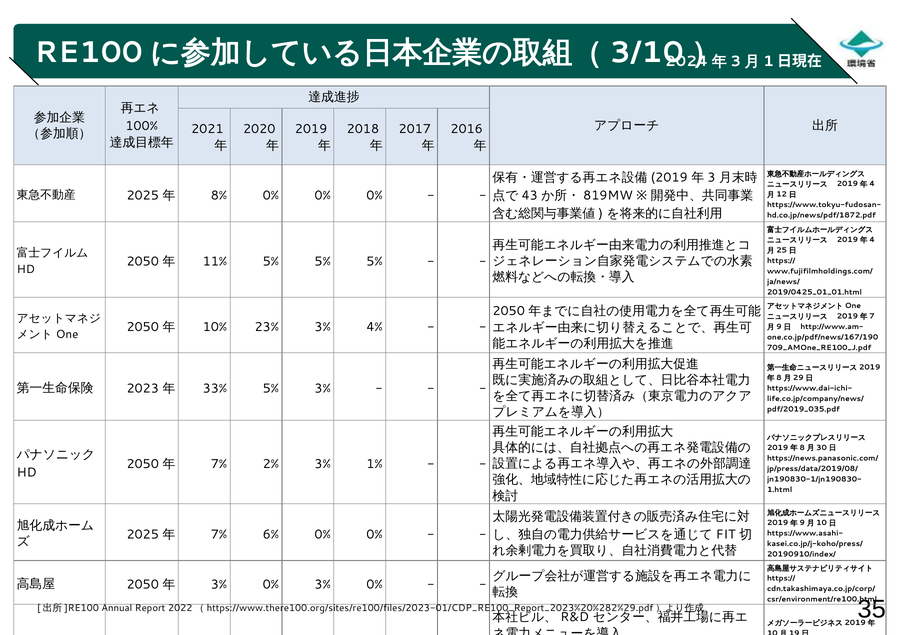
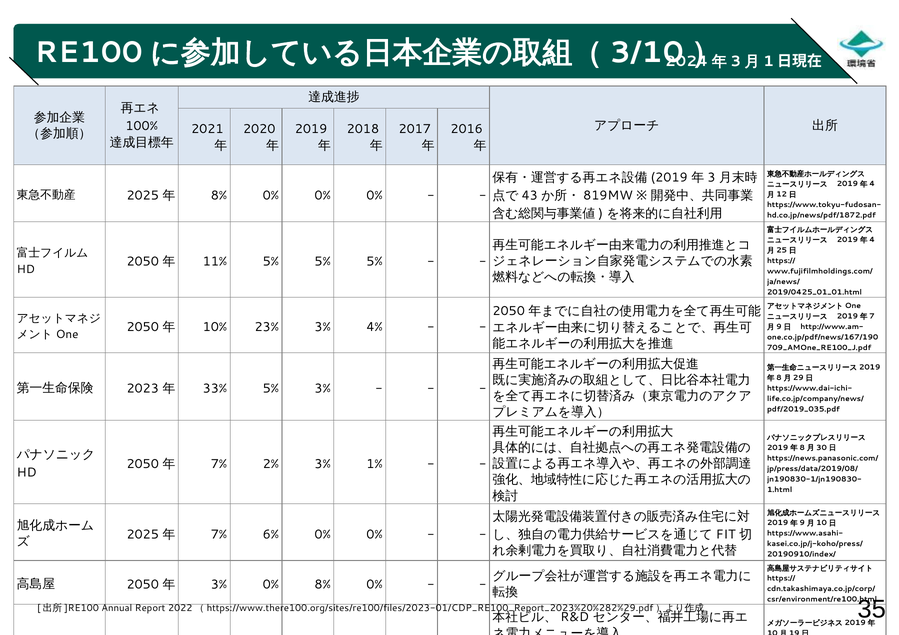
0% 3%: 3% -> 8%
